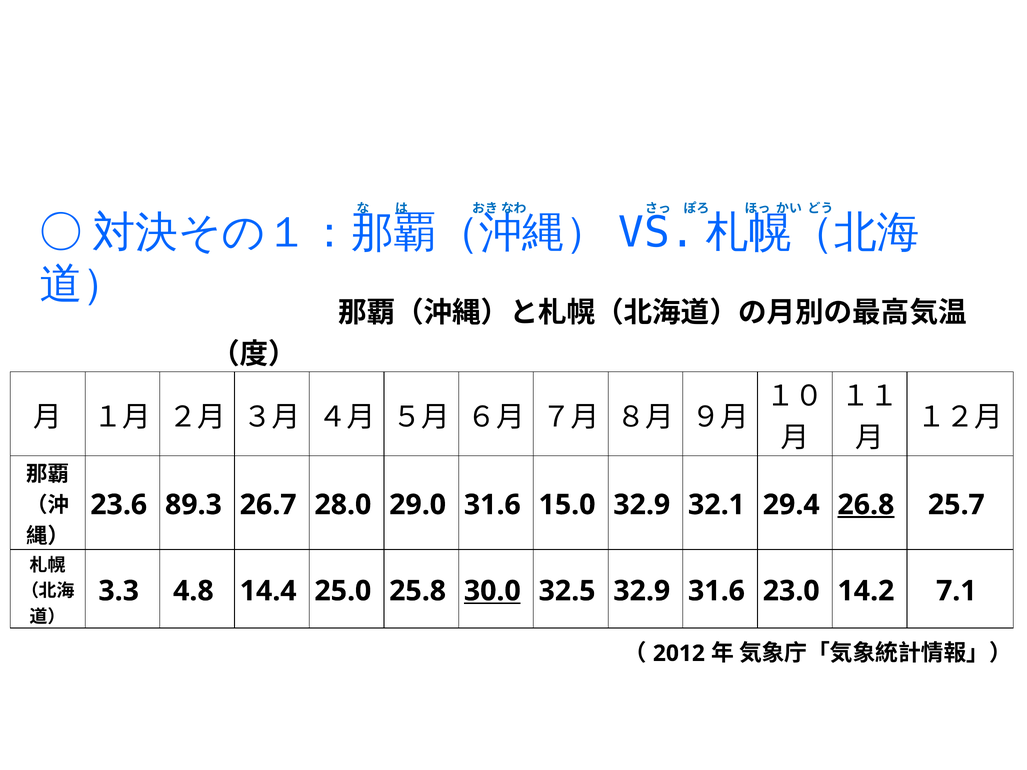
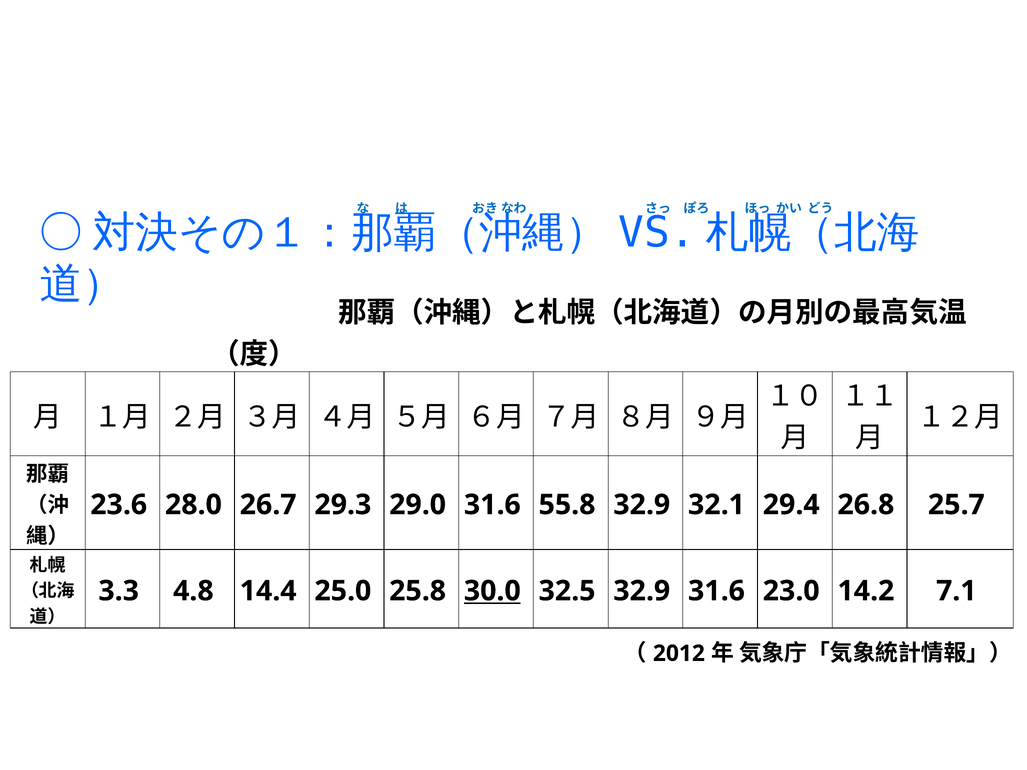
89.3: 89.3 -> 28.0
28.0: 28.0 -> 29.3
15.0: 15.0 -> 55.8
26.8 underline: present -> none
